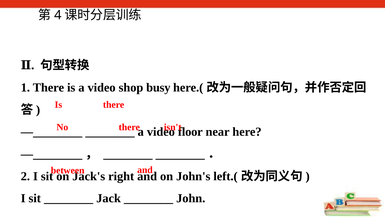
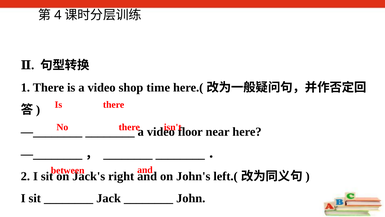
busy: busy -> time
